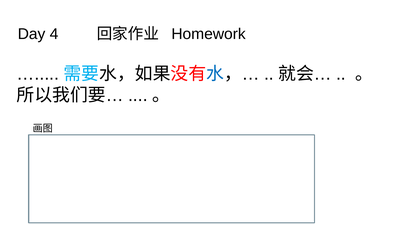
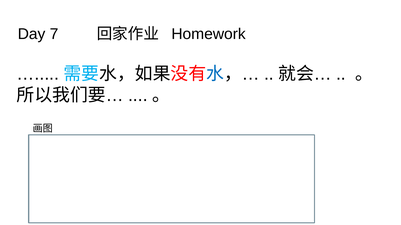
4: 4 -> 7
